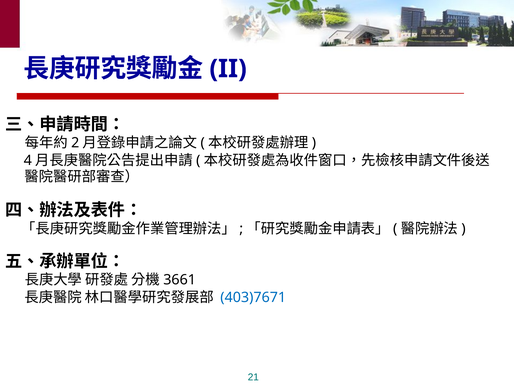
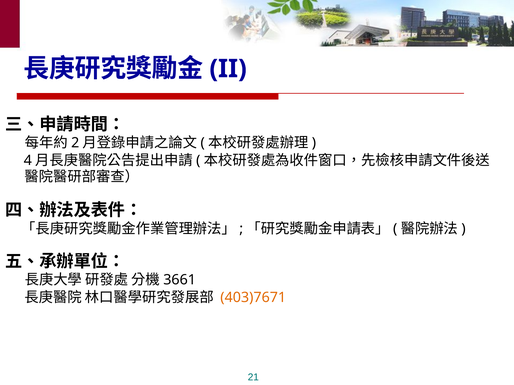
403)7671 colour: blue -> orange
